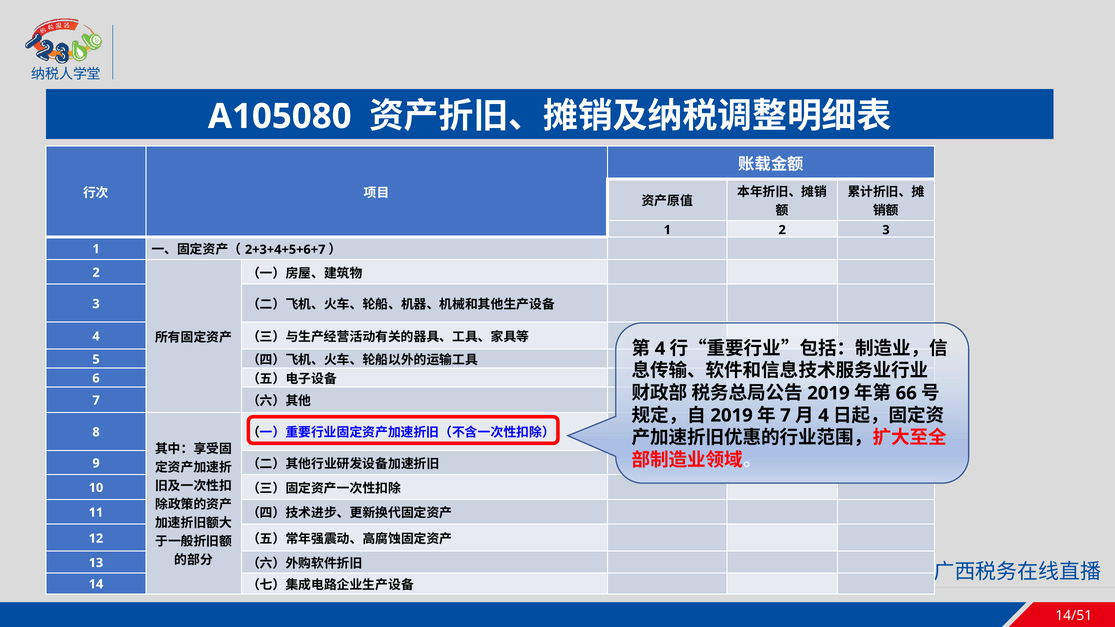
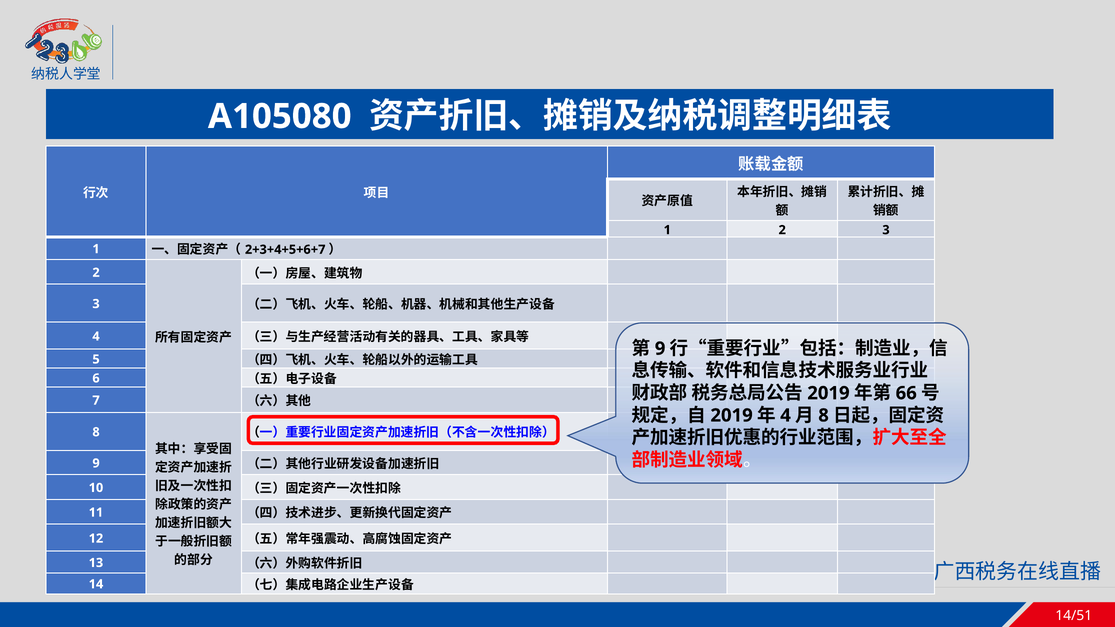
4 at (660, 349): 4 -> 9
7 at (786, 416): 7 -> 4
4 at (824, 416): 4 -> 8
